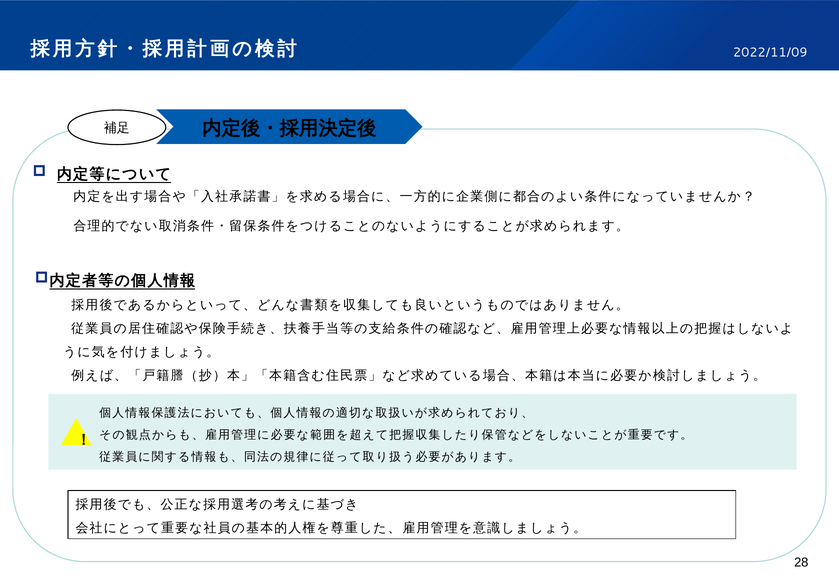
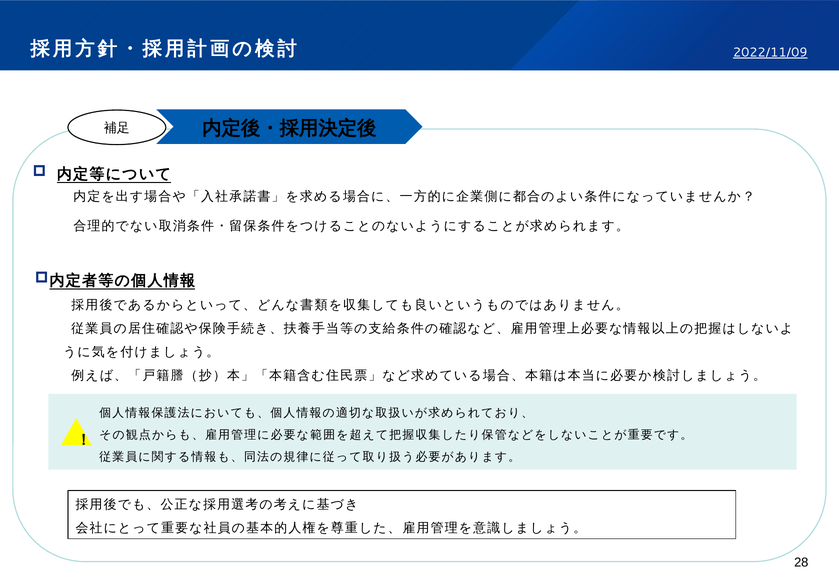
2022/11/09 underline: none -> present
